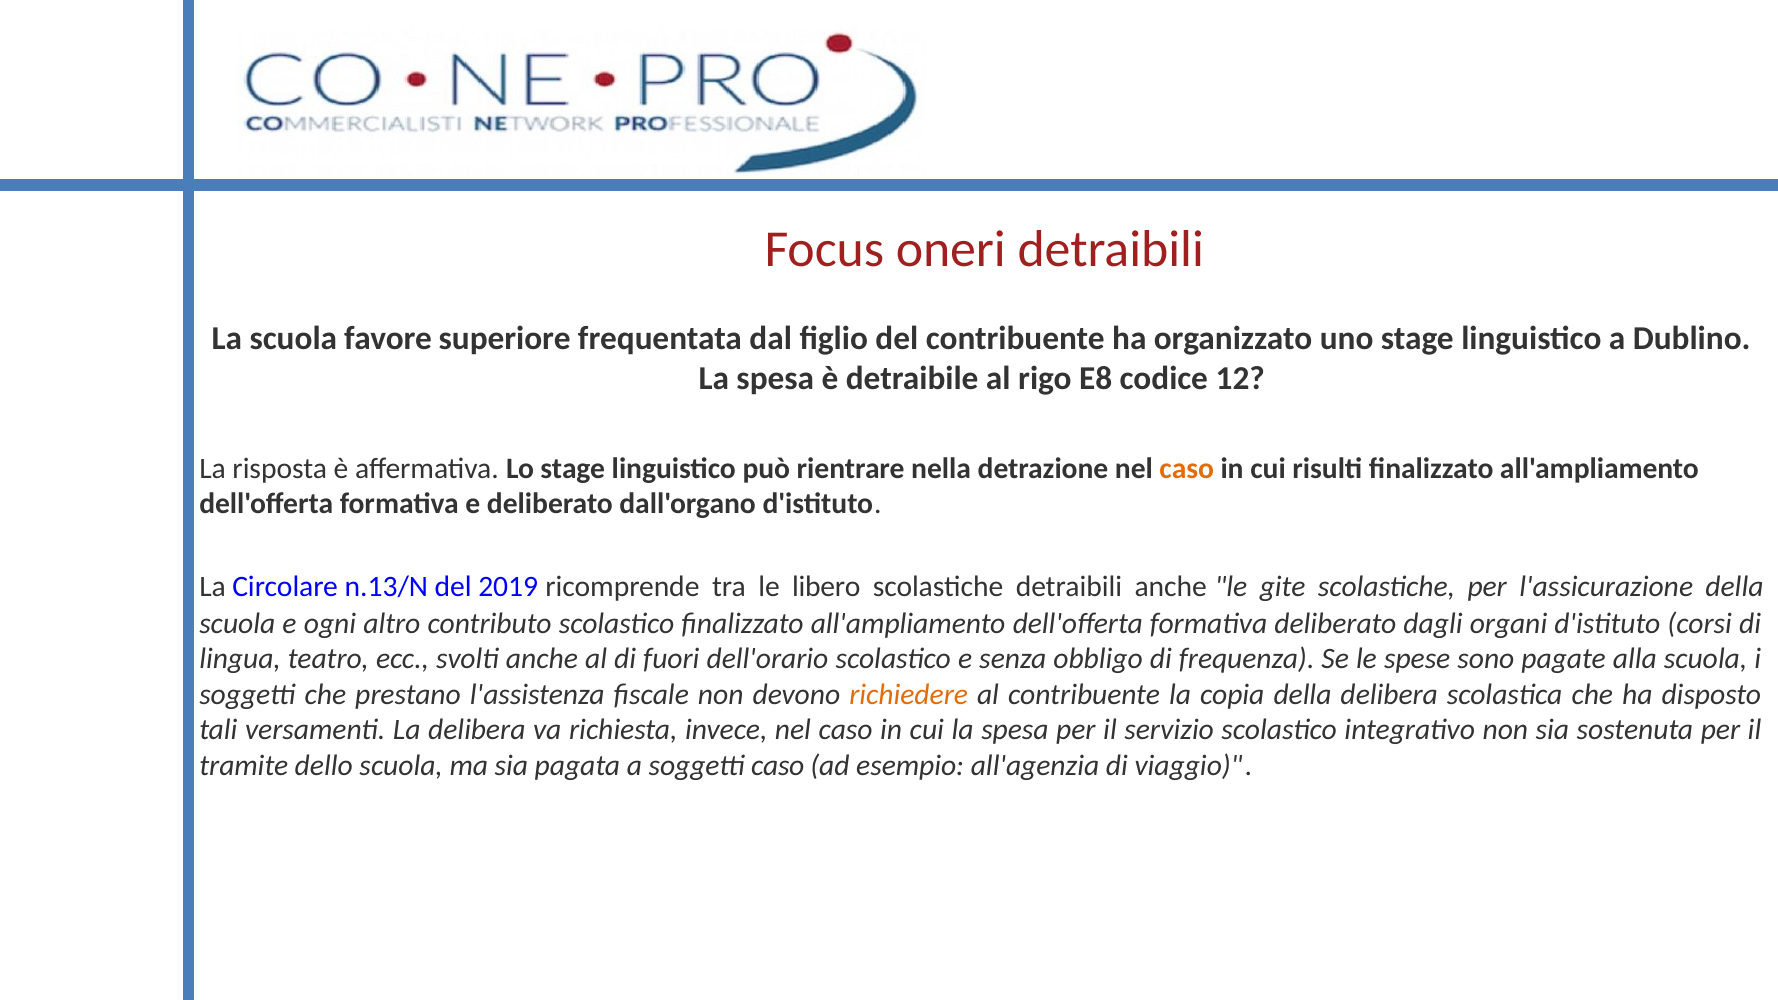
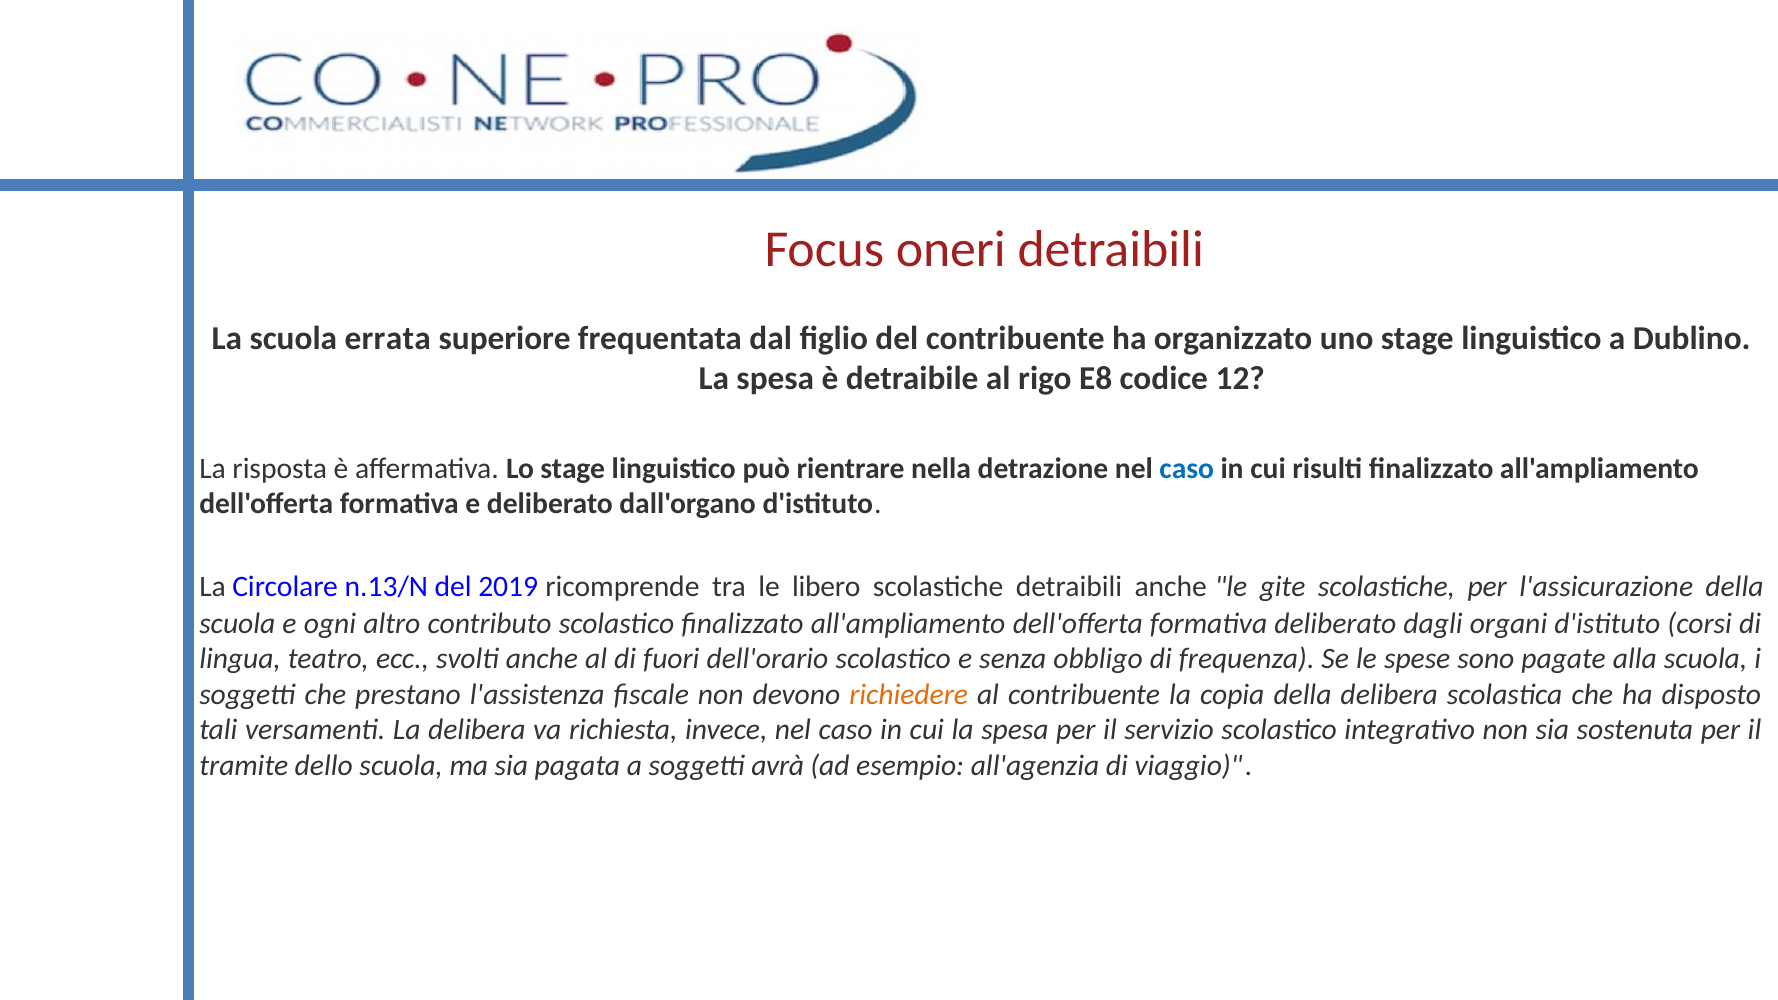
favore: favore -> errata
caso at (1187, 469) colour: orange -> blue
soggetti caso: caso -> avrà
